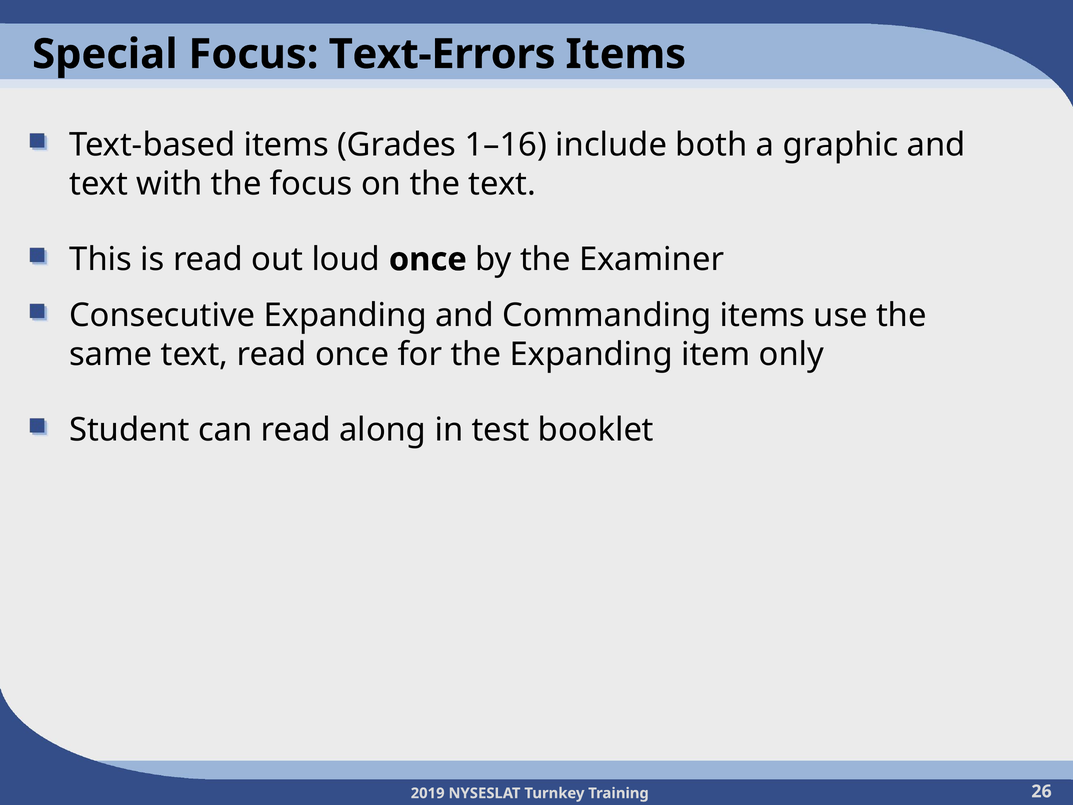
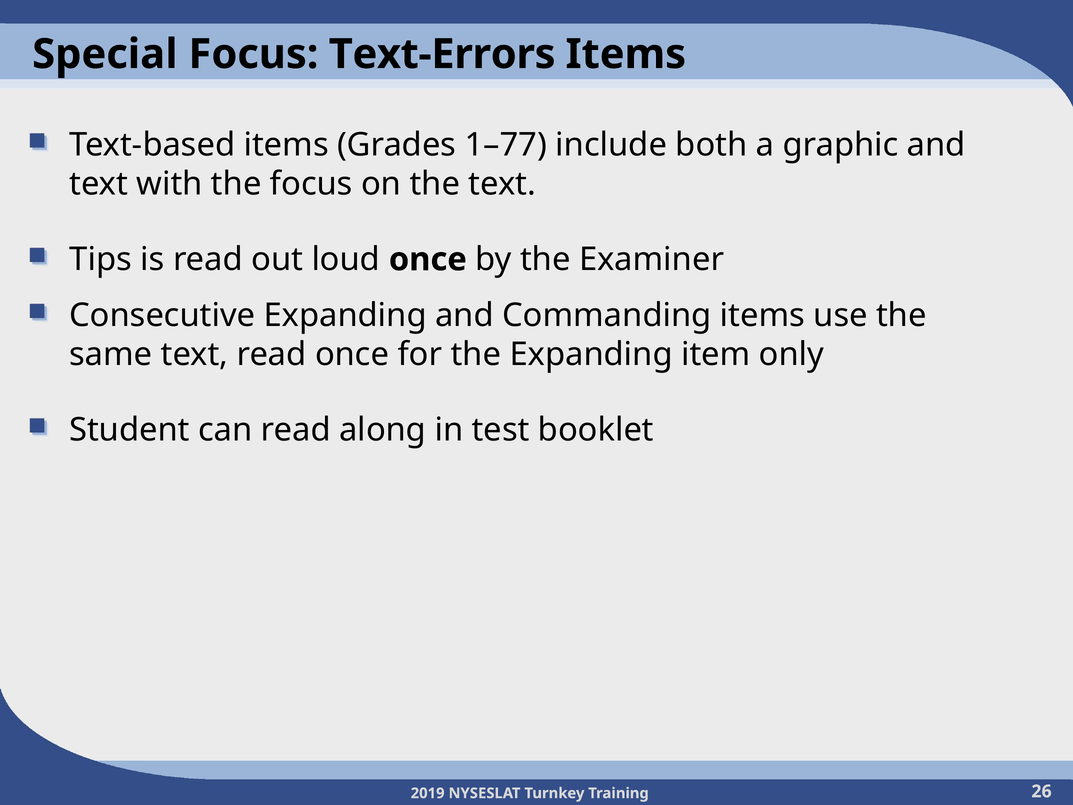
1–16: 1–16 -> 1–77
This: This -> Tips
